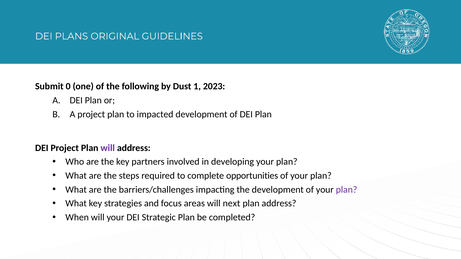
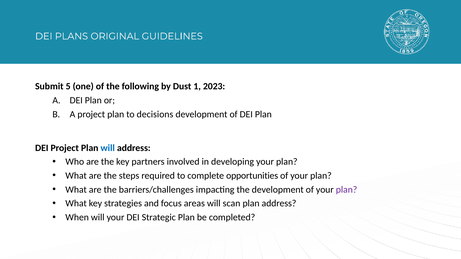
0: 0 -> 5
impacted: impacted -> decisions
will at (108, 148) colour: purple -> blue
next: next -> scan
